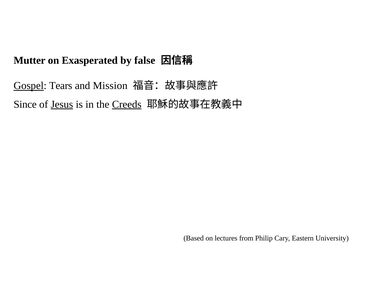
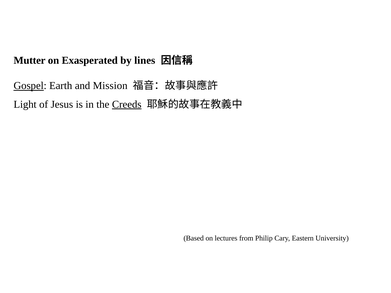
false: false -> lines
Tears: Tears -> Earth
Since: Since -> Light
Jesus underline: present -> none
